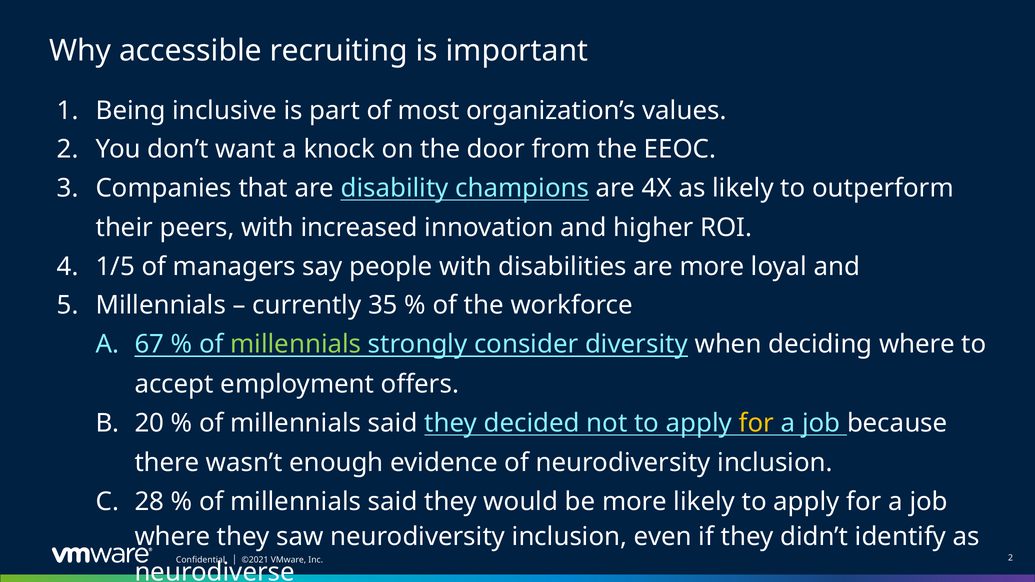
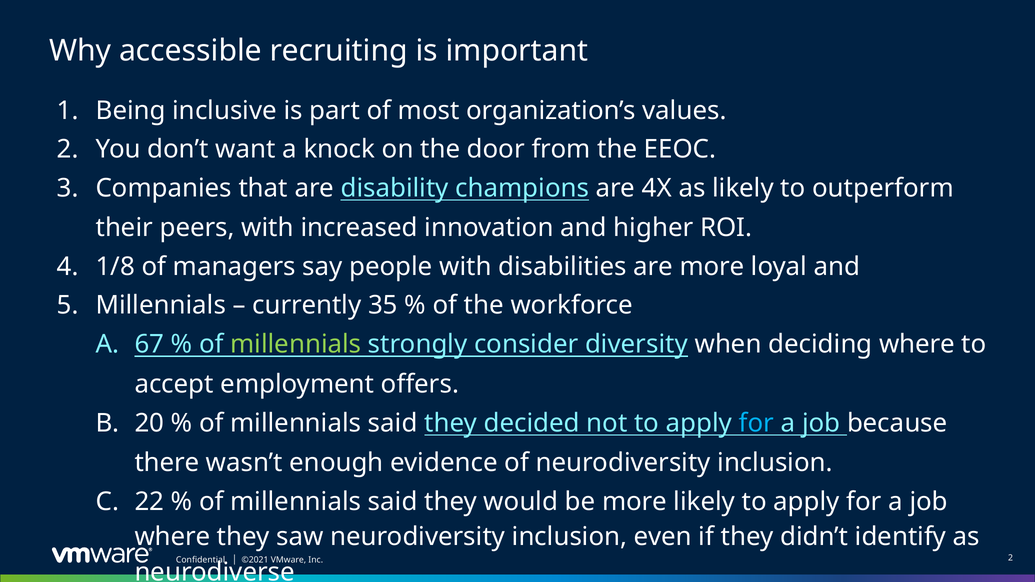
1/5: 1/5 -> 1/8
for at (756, 423) colour: yellow -> light blue
28: 28 -> 22
